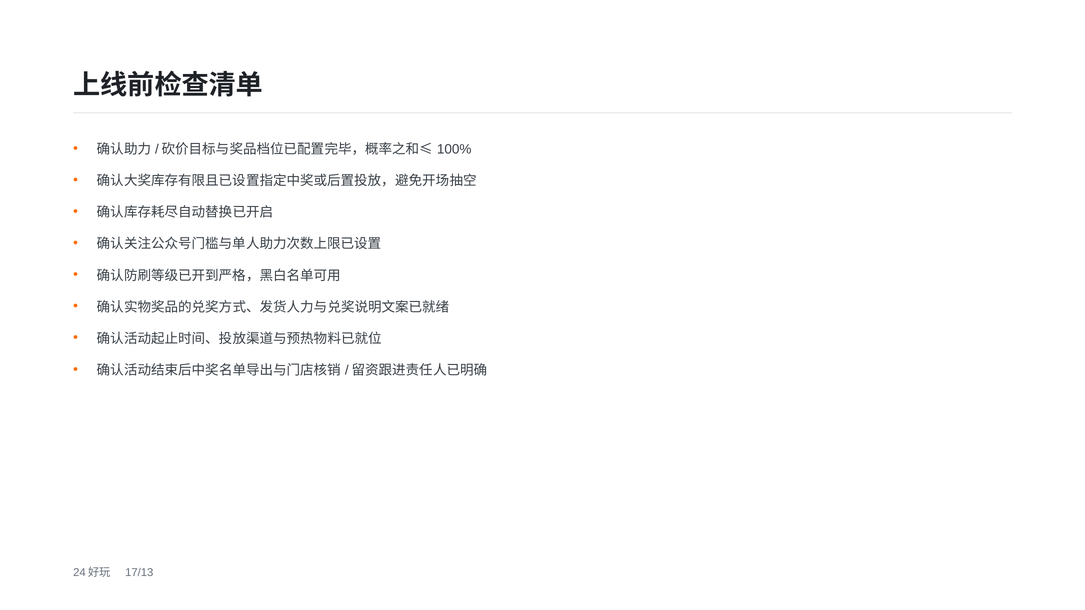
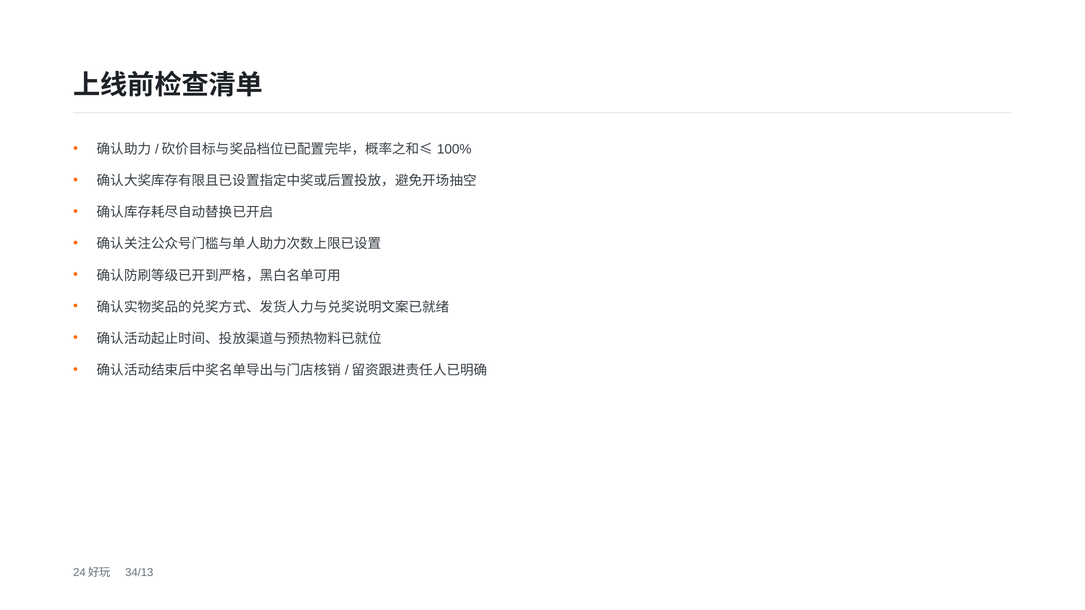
17/13: 17/13 -> 34/13
